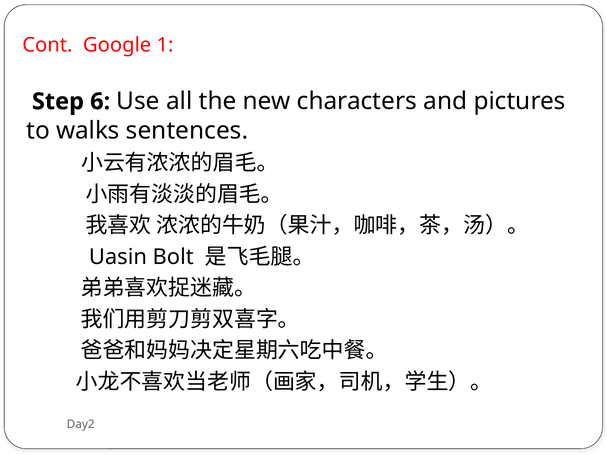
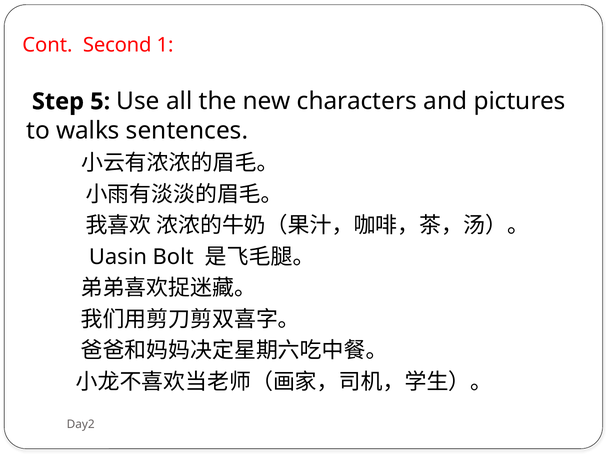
Google: Google -> Second
6: 6 -> 5
